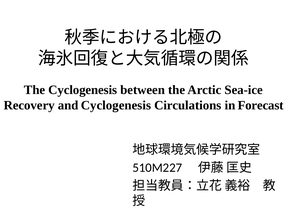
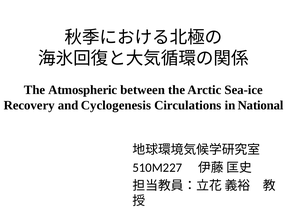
The Cyclogenesis: Cyclogenesis -> Atmospheric
Forecast: Forecast -> National
